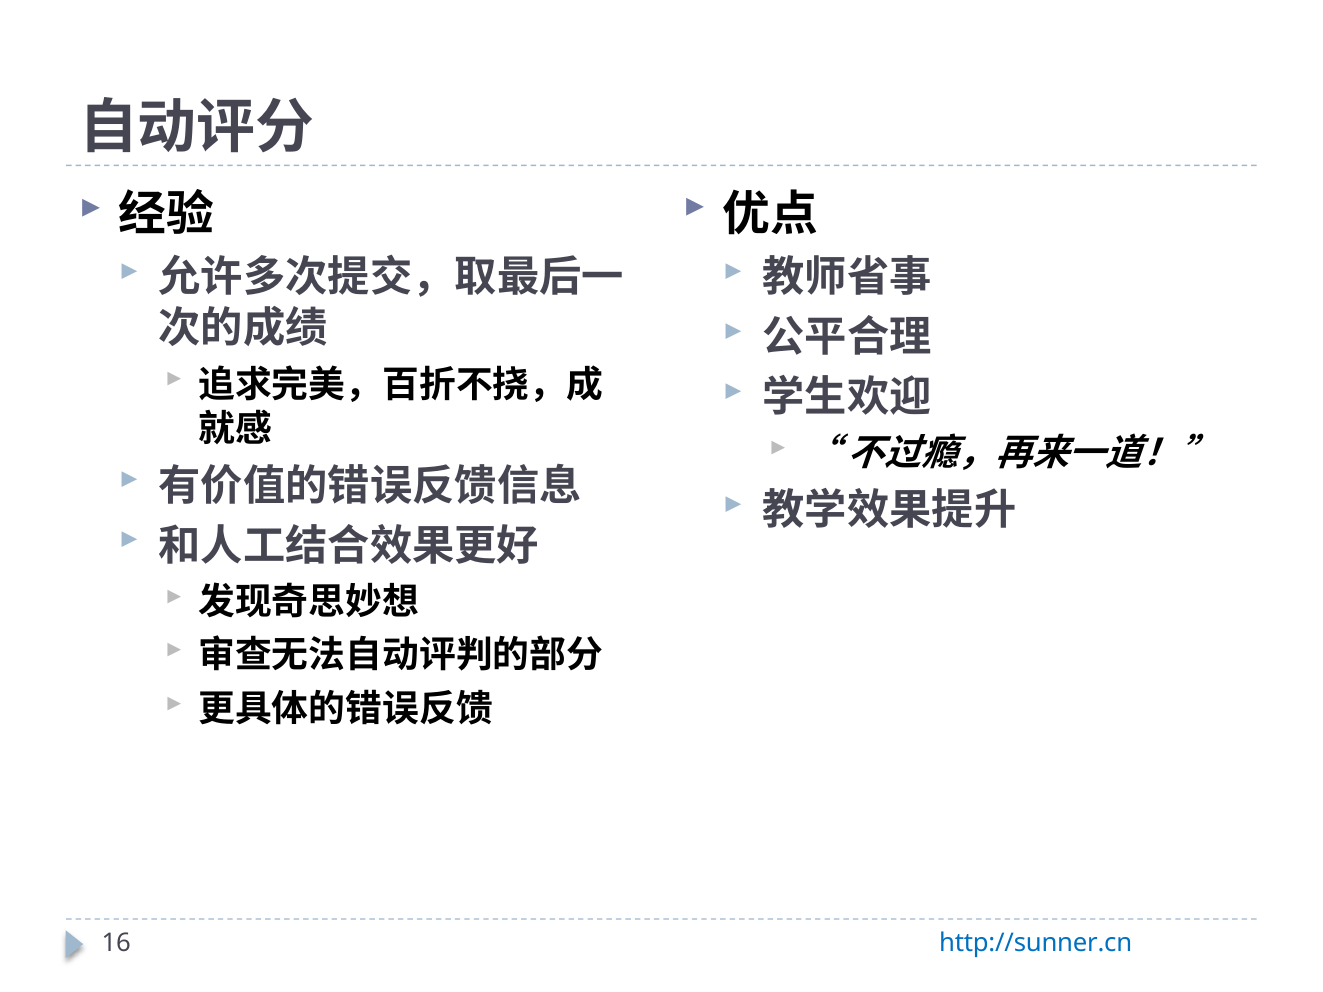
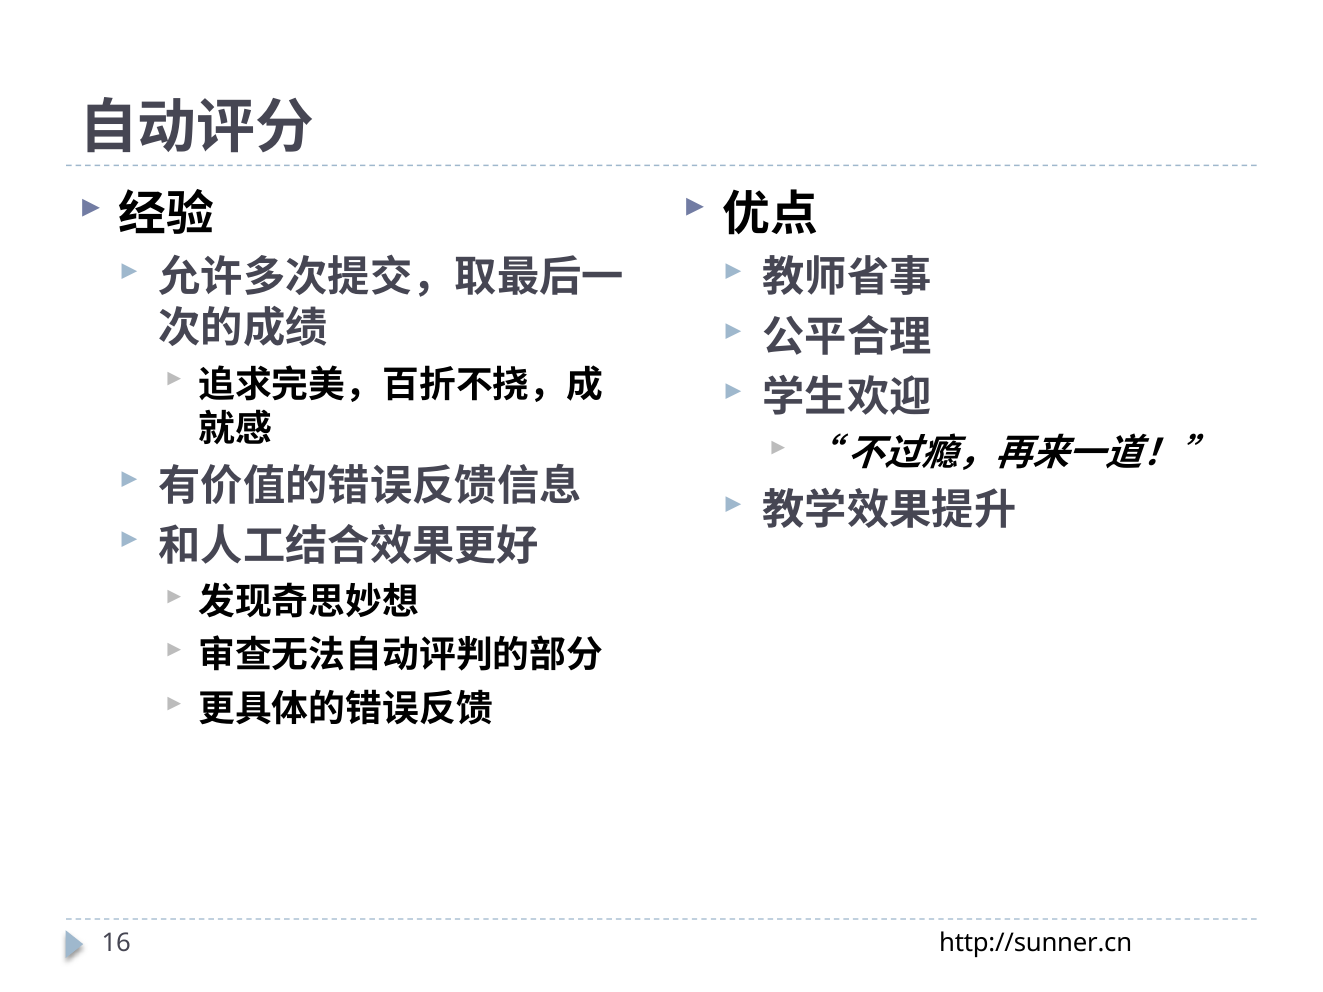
http://sunner.cn colour: blue -> black
